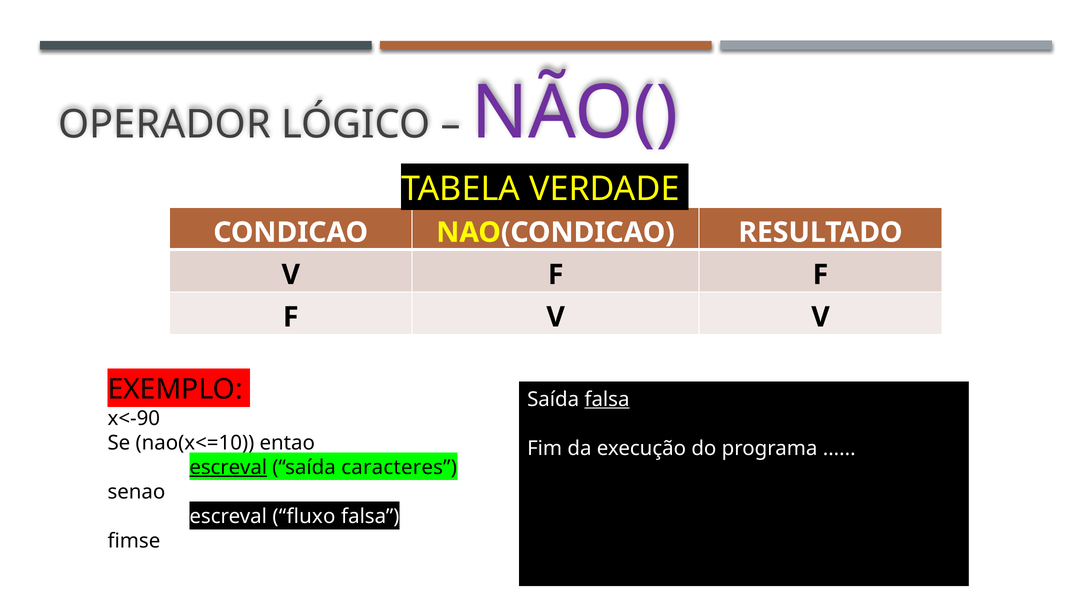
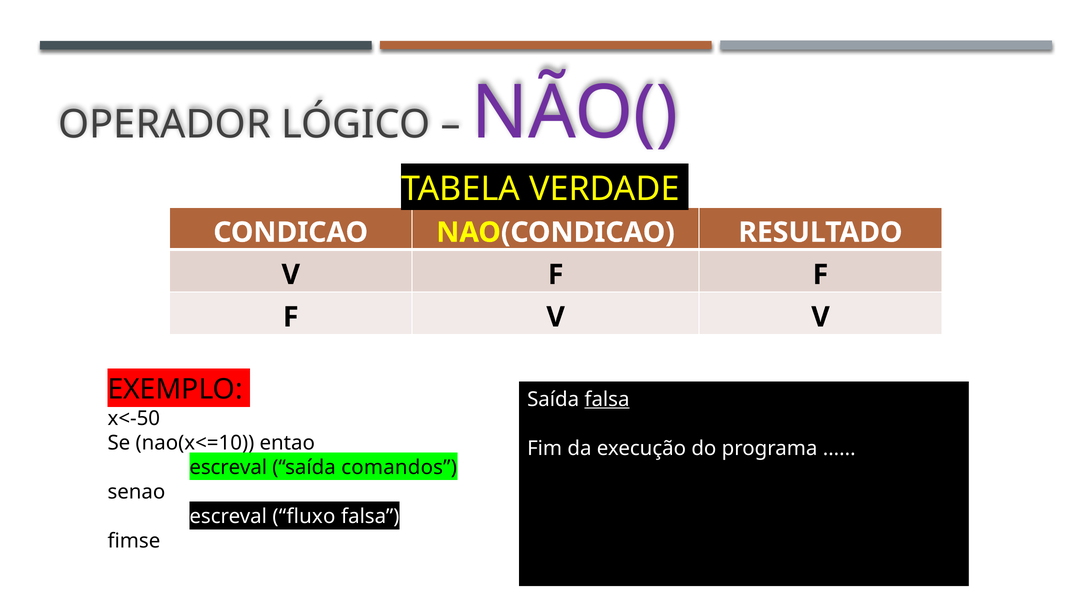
x<-90: x<-90 -> x<-50
escreval at (228, 468) underline: present -> none
caracteres: caracteres -> comandos
